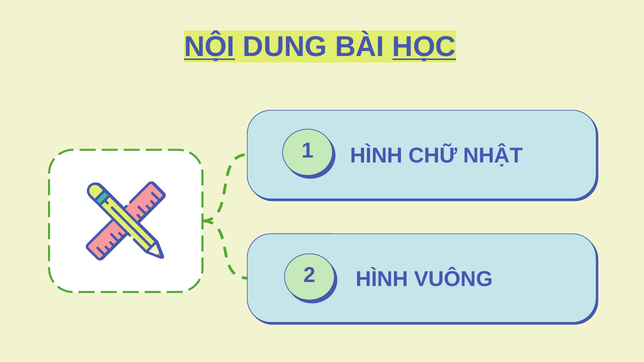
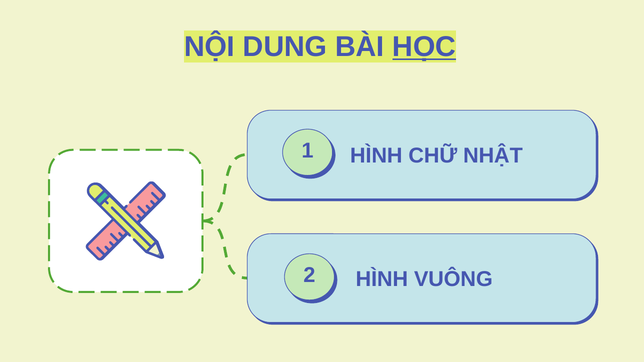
NỘI underline: present -> none
